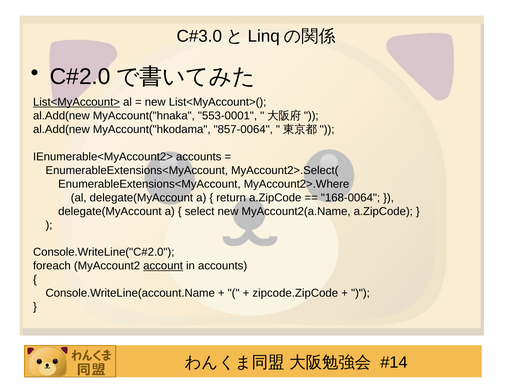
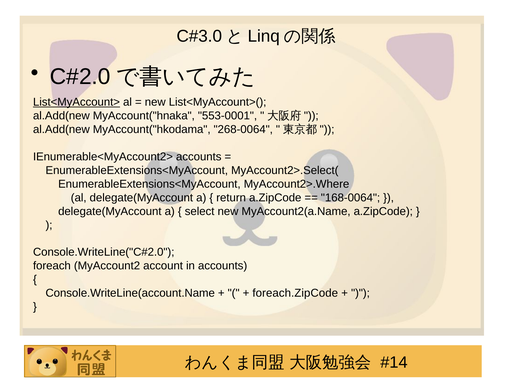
857-0064: 857-0064 -> 268-0064
account underline: present -> none
zipcode.ZipCode: zipcode.ZipCode -> foreach.ZipCode
